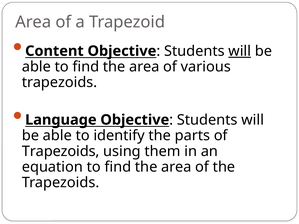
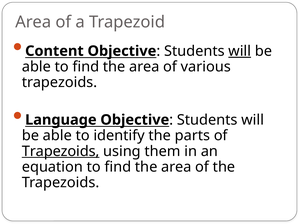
Trapezoids at (61, 151) underline: none -> present
